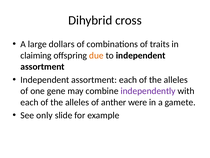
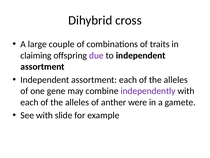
dollars: dollars -> couple
due colour: orange -> purple
See only: only -> with
